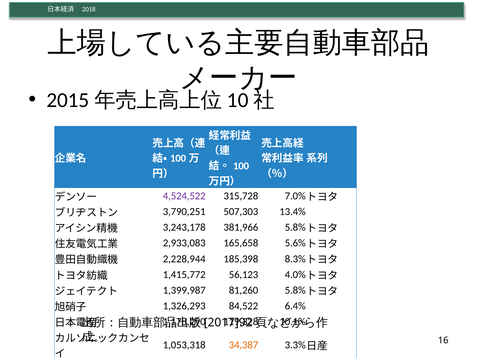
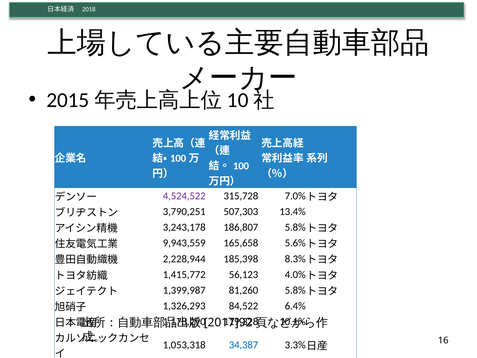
381,966: 381,966 -> 186,807
2,933,083: 2,933,083 -> 9,943,559
34,387 colour: orange -> blue
